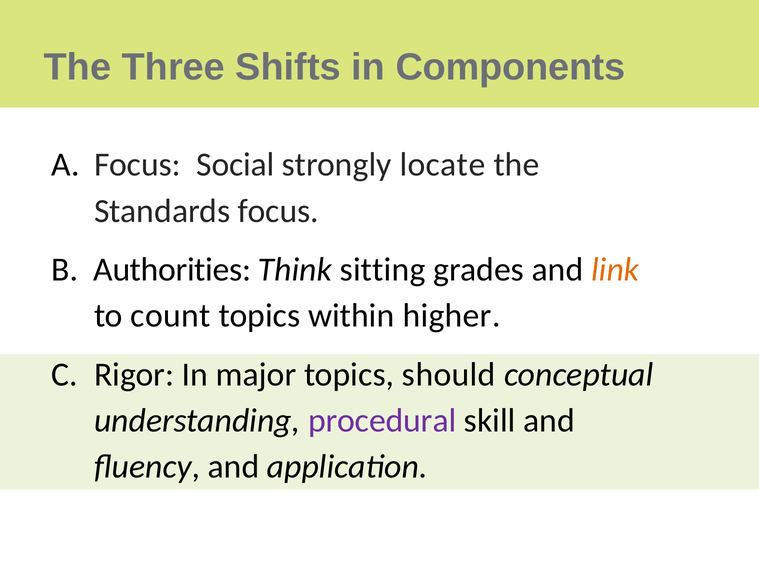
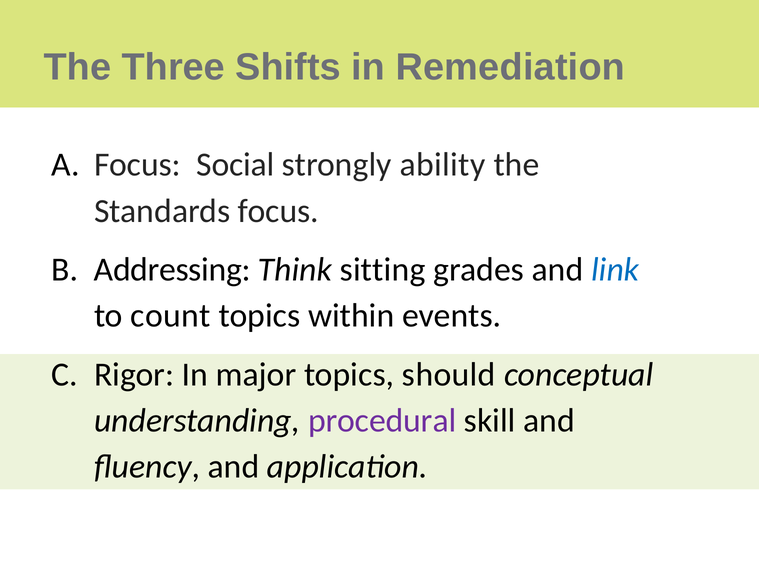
Components: Components -> Remediation
locate: locate -> ability
Authorities: Authorities -> Addressing
link colour: orange -> blue
higher: higher -> events
